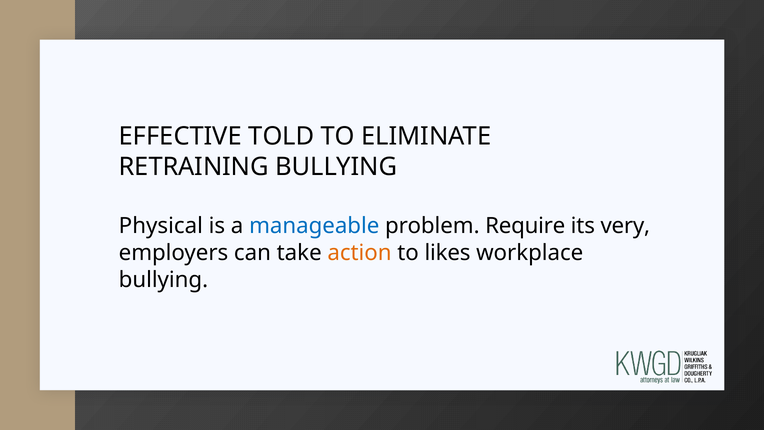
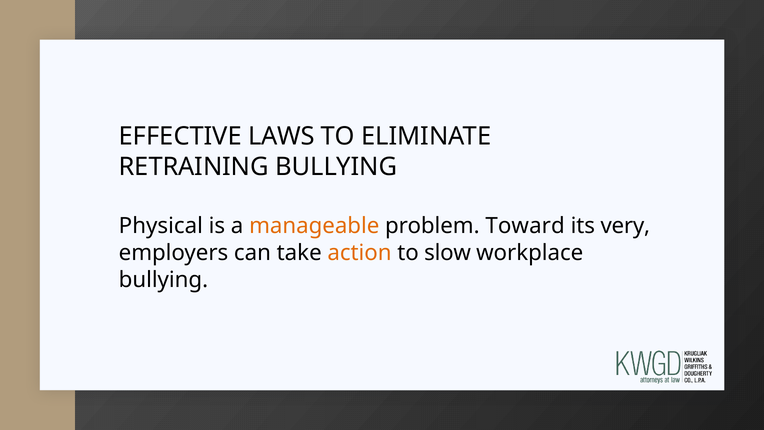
TOLD: TOLD -> LAWS
manageable colour: blue -> orange
Require: Require -> Toward
likes: likes -> slow
